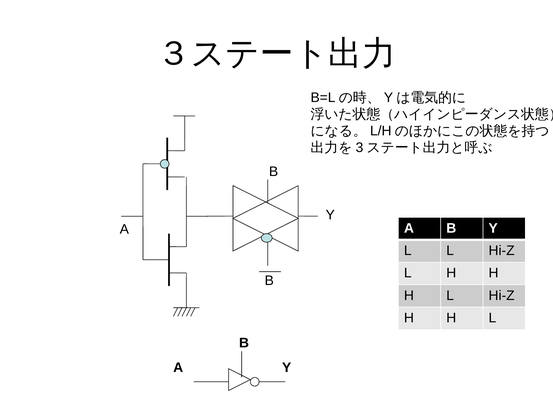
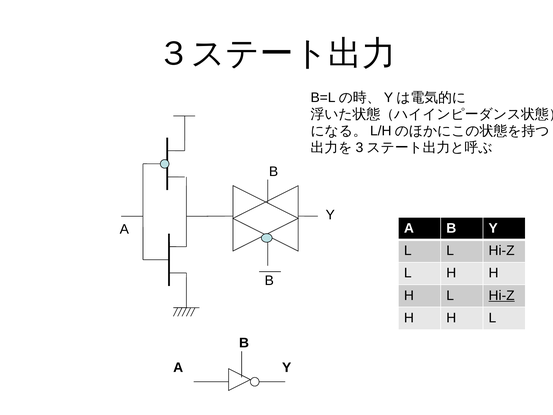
Hi-Z at (502, 295) underline: none -> present
